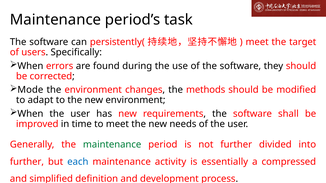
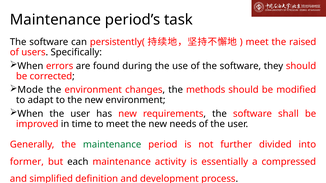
target: target -> raised
further at (27, 162): further -> former
each colour: blue -> black
